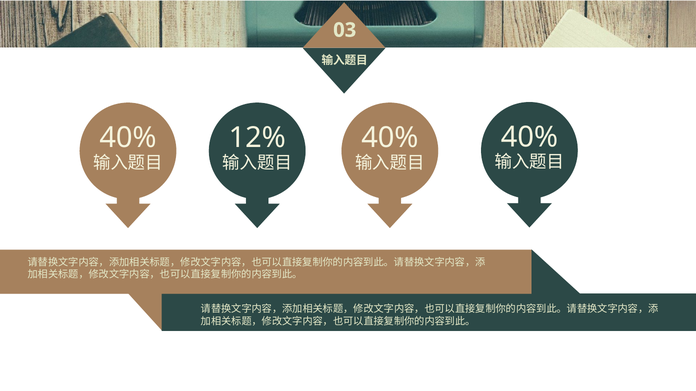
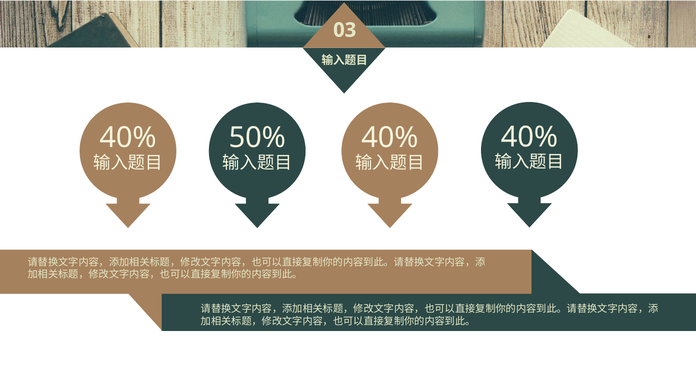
12%: 12% -> 50%
